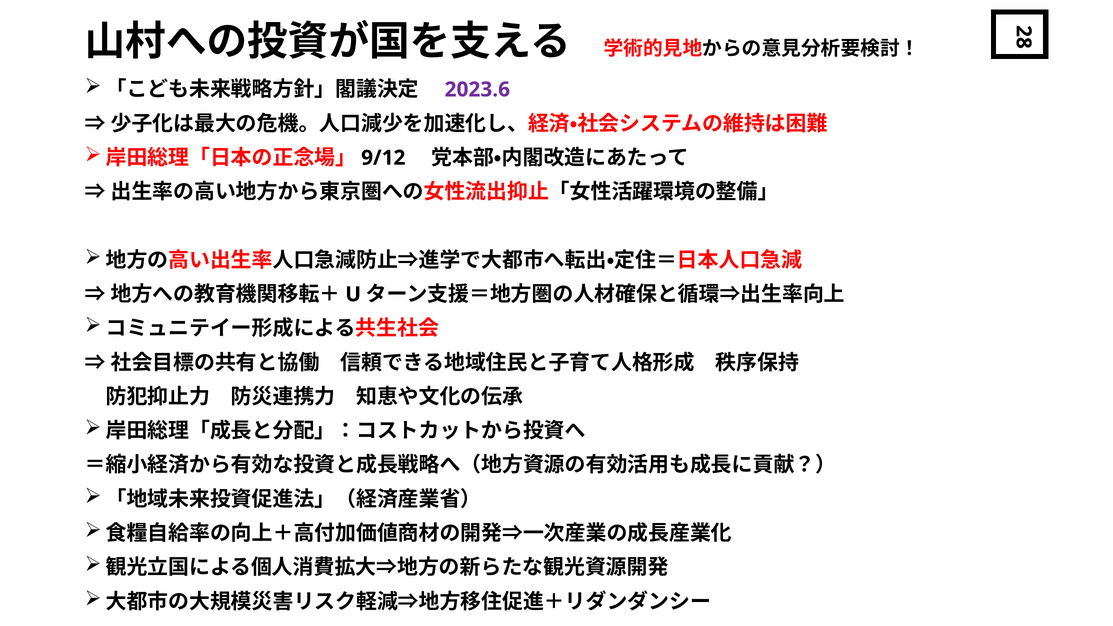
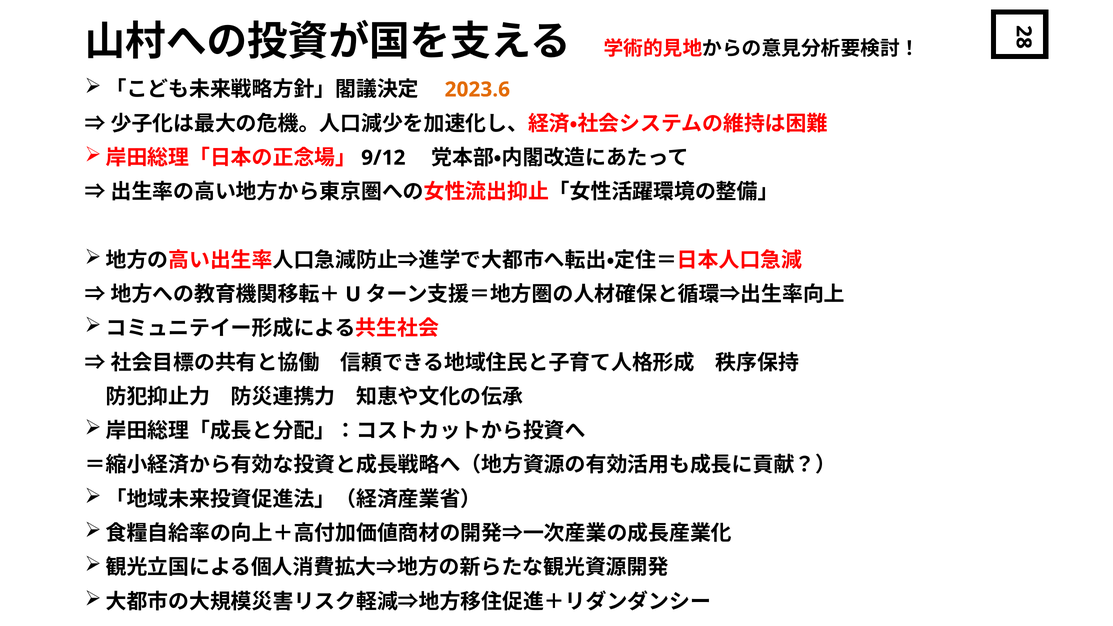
2023.6 colour: purple -> orange
